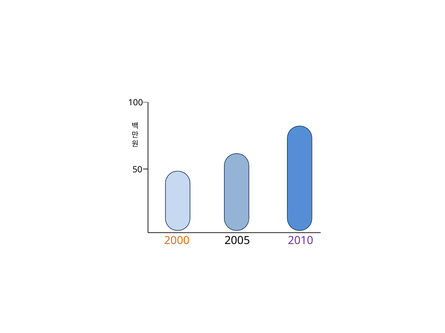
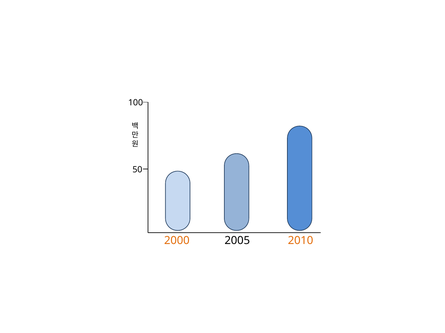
2010 colour: purple -> orange
